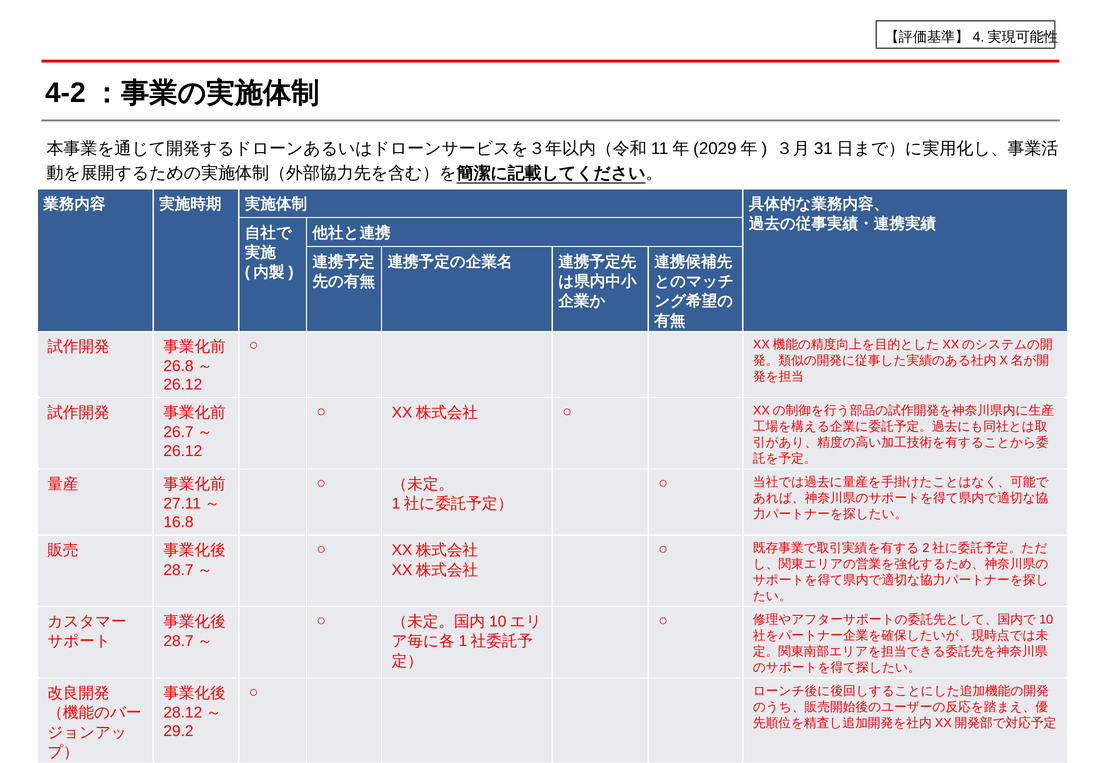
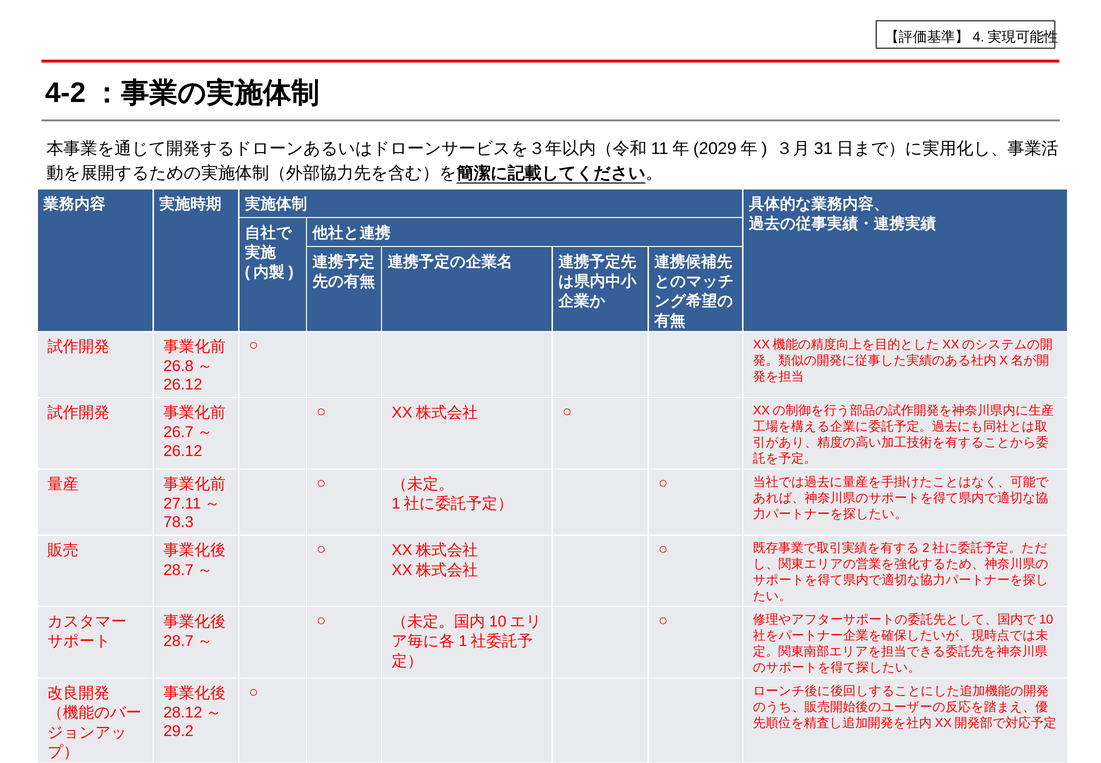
16.8: 16.8 -> 78.3
